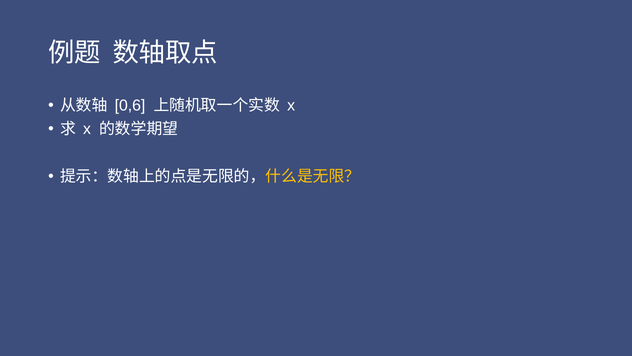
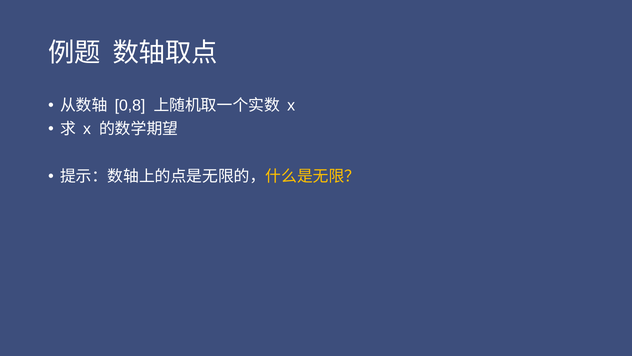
0,6: 0,6 -> 0,8
